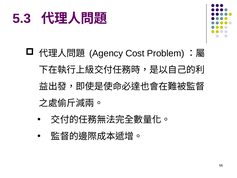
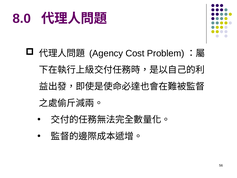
5.3: 5.3 -> 8.0
